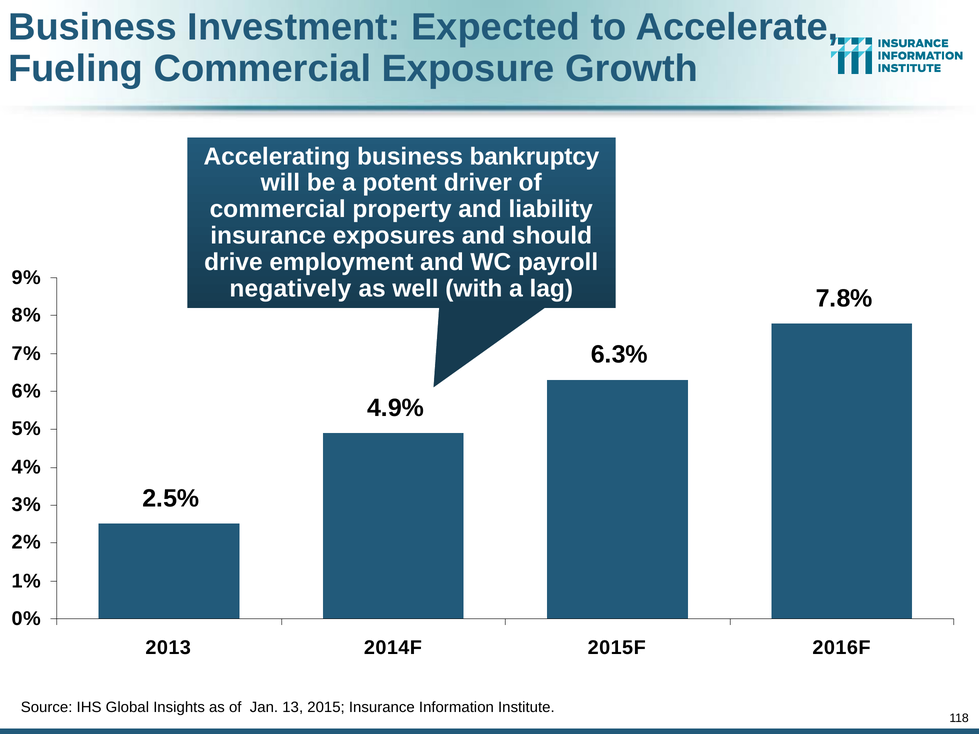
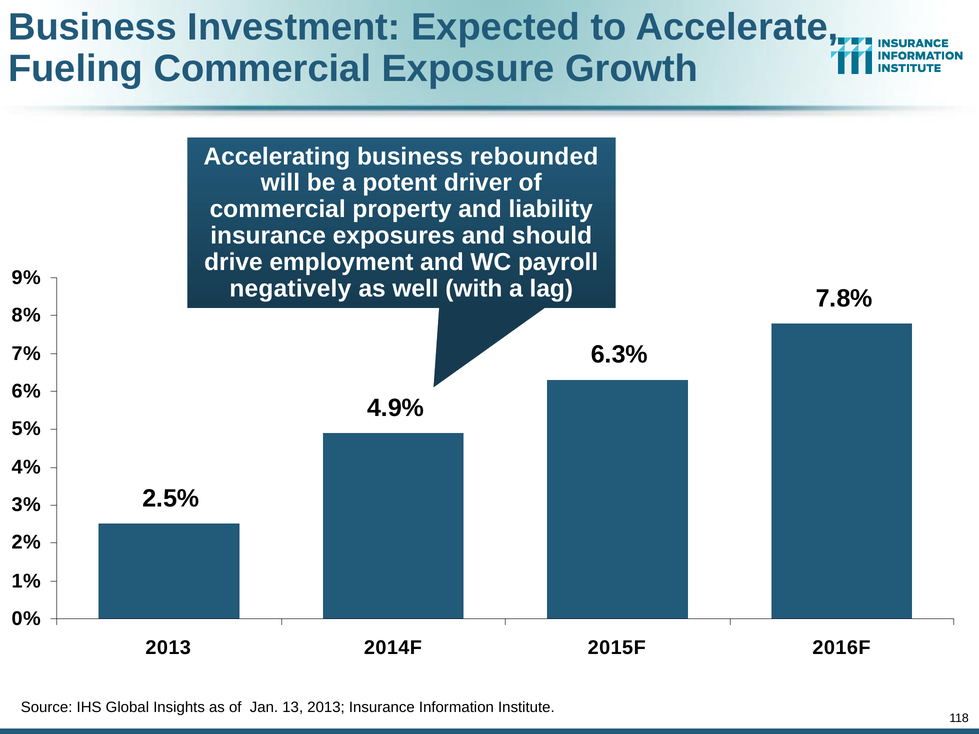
bankruptcy: bankruptcy -> rebounded
13 2015: 2015 -> 2013
